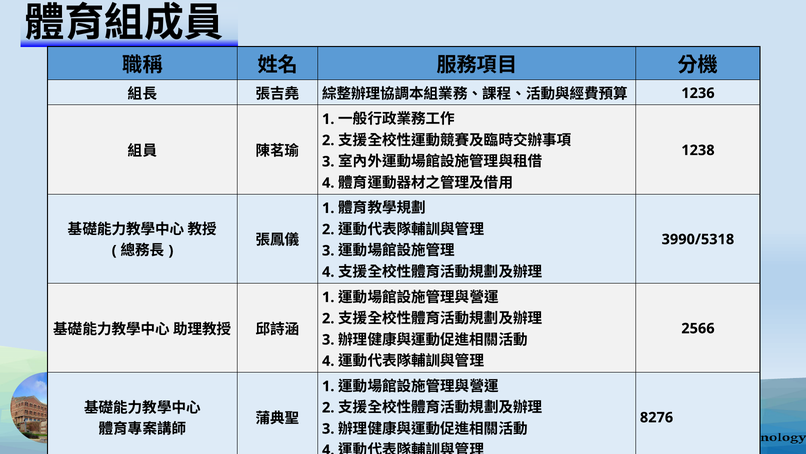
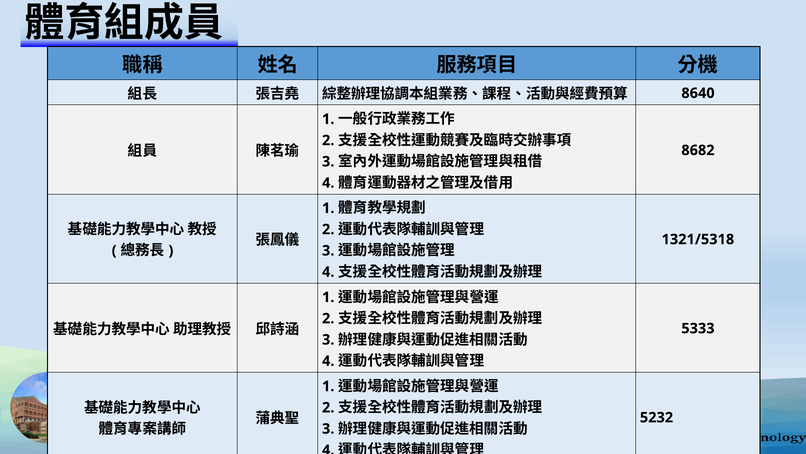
1236: 1236 -> 8640
1238: 1238 -> 8682
3990/5318: 3990/5318 -> 1321/5318
2566: 2566 -> 5333
8276: 8276 -> 5232
